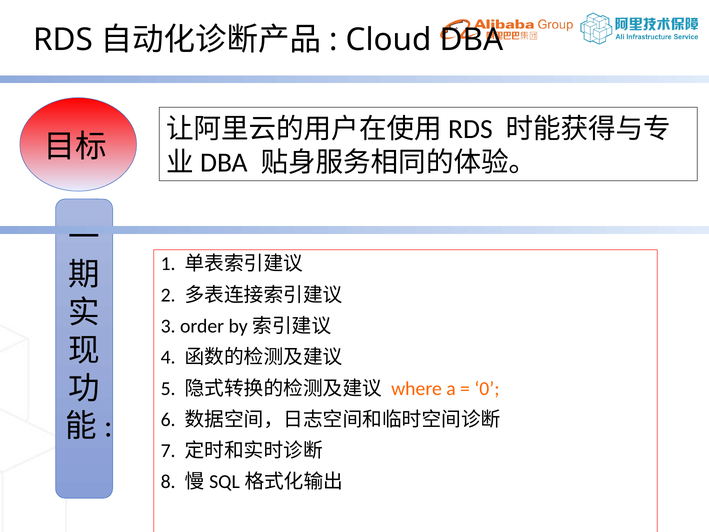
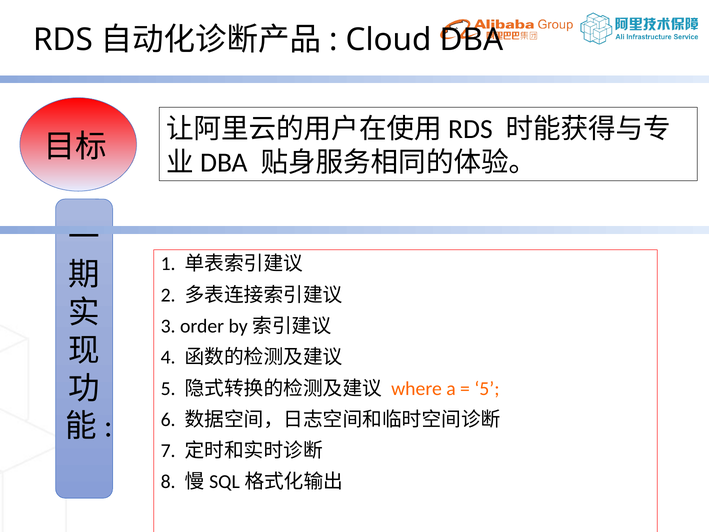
0 at (487, 388): 0 -> 5
